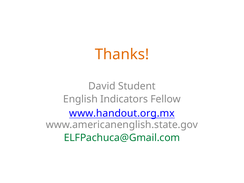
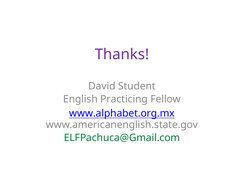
Thanks colour: orange -> purple
Indicators: Indicators -> Practicing
www.handout.org.mx: www.handout.org.mx -> www.alphabet.org.mx
